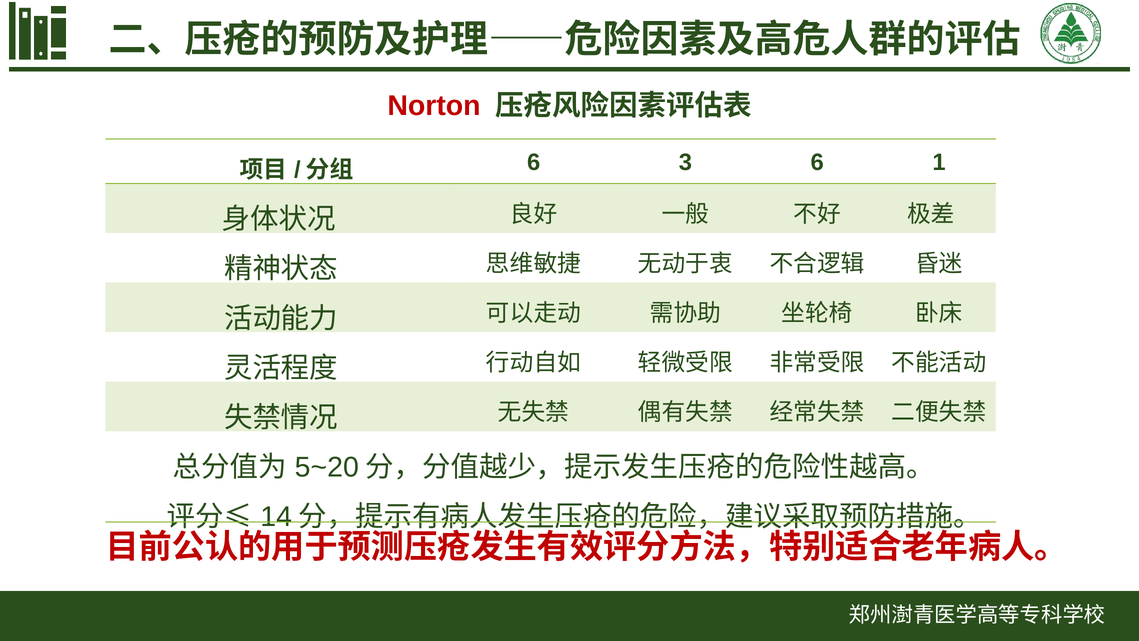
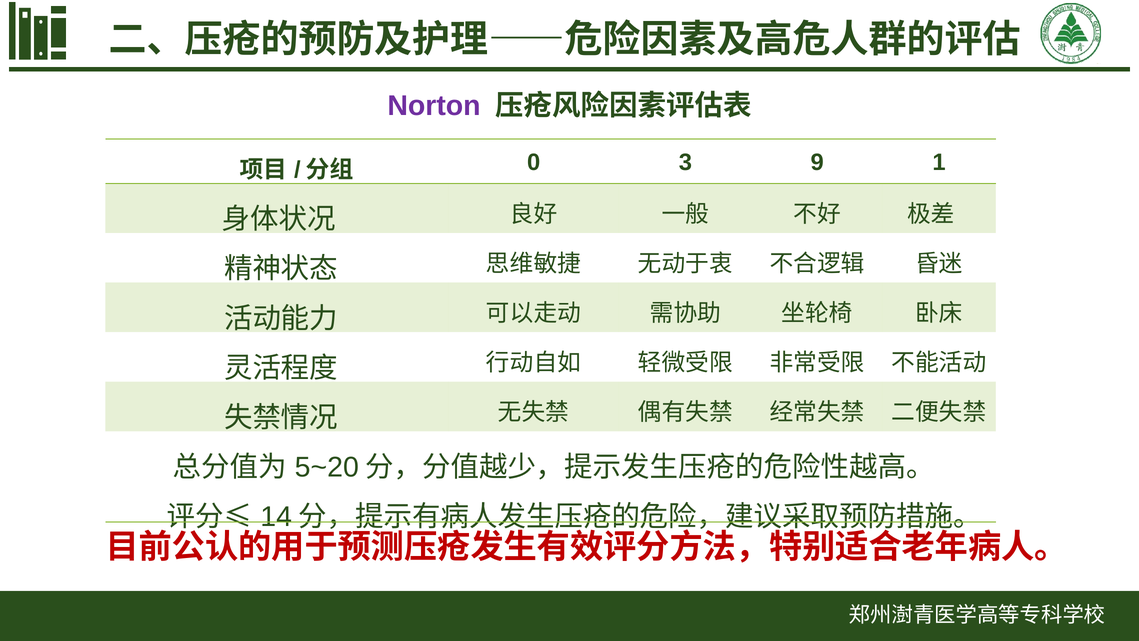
Norton colour: red -> purple
6 at (534, 162): 6 -> 0
3 6: 6 -> 9
